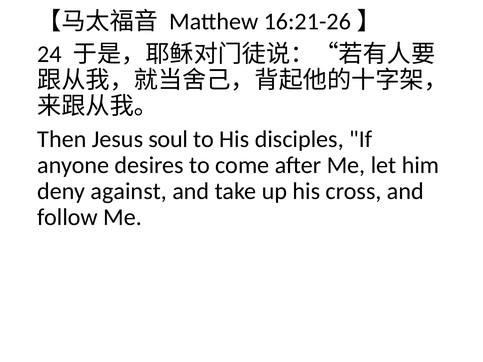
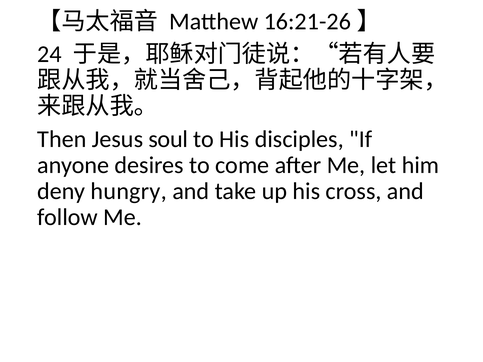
against: against -> hungry
